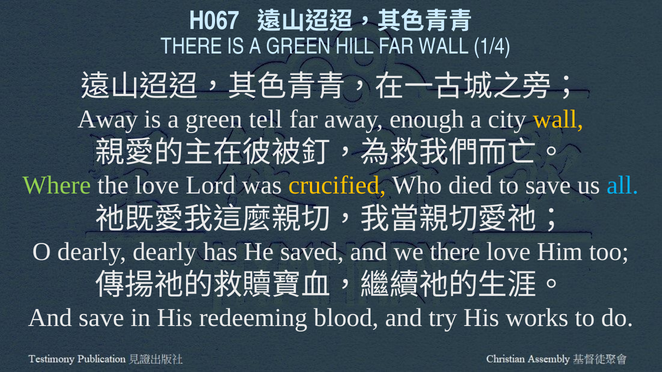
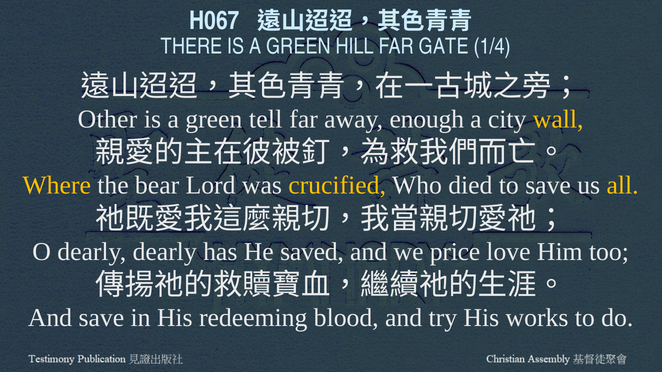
FAR WALL: WALL -> GATE
Away at (108, 119): Away -> Other
Where colour: light green -> yellow
the love: love -> bear
all colour: light blue -> yellow
we there: there -> price
